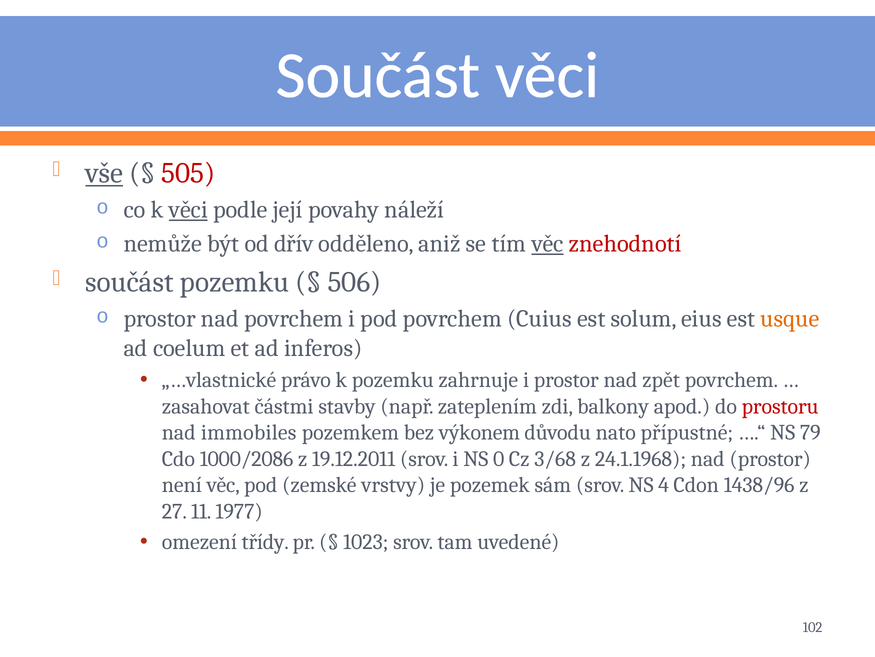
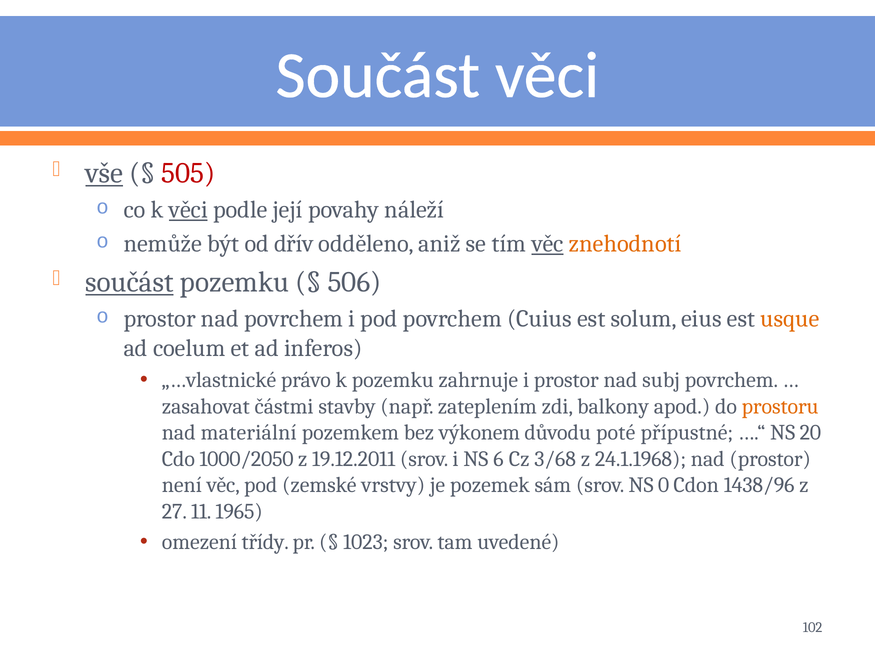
znehodnotí colour: red -> orange
součást at (129, 282) underline: none -> present
zpět: zpět -> subj
prostoru colour: red -> orange
immobiles: immobiles -> materiální
nato: nato -> poté
79: 79 -> 20
1000/2086: 1000/2086 -> 1000/2050
0: 0 -> 6
4: 4 -> 0
1977: 1977 -> 1965
